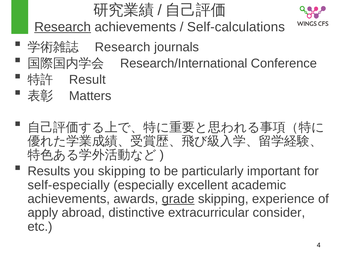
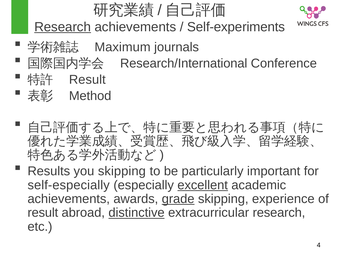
Self-calculations: Self-calculations -> Self-experiments
Research at (123, 47): Research -> Maximum
Matters: Matters -> Method
excellent underline: none -> present
apply at (43, 213): apply -> result
distinctive underline: none -> present
extracurricular consider: consider -> research
